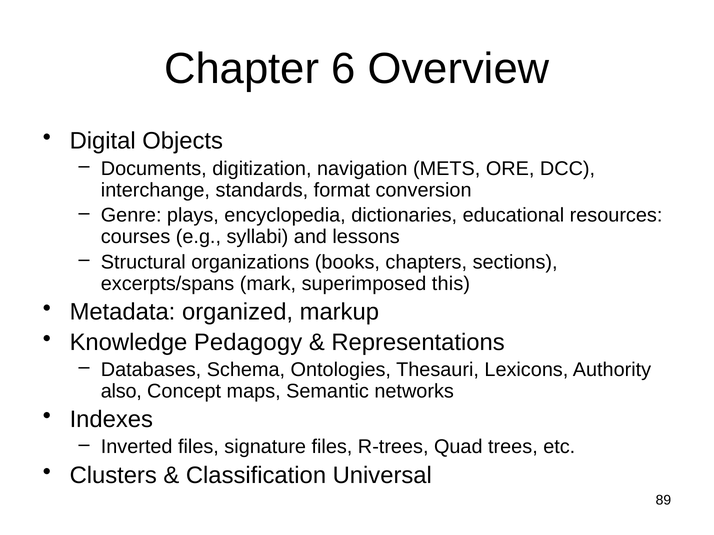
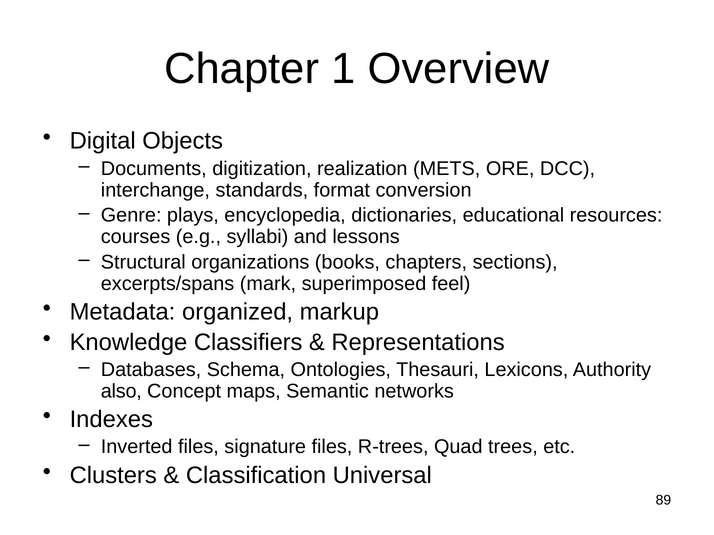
6: 6 -> 1
navigation: navigation -> realization
this: this -> feel
Pedagogy: Pedagogy -> Classifiers
